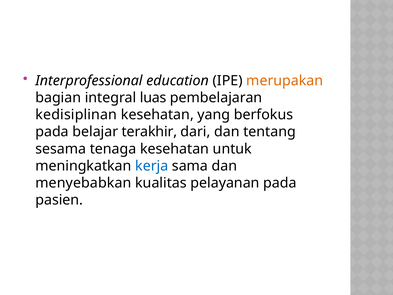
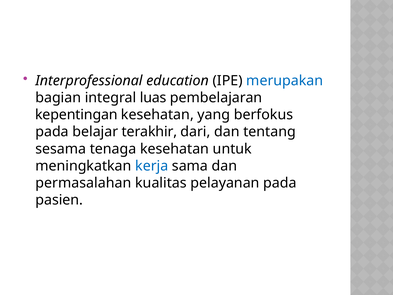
merupakan colour: orange -> blue
kedisiplinan: kedisiplinan -> kepentingan
menyebabkan: menyebabkan -> permasalahan
